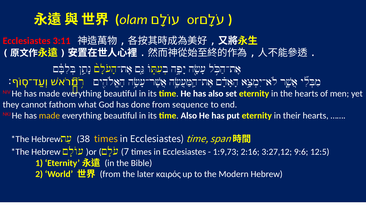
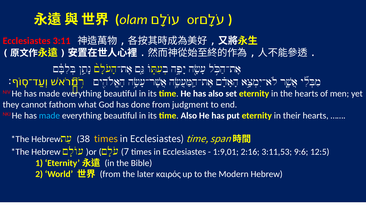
sequence: sequence -> judgment
made at (49, 115) colour: yellow -> light blue
1:9,73: 1:9,73 -> 1:9,01
3:27,12: 3:27,12 -> 3:11,53
